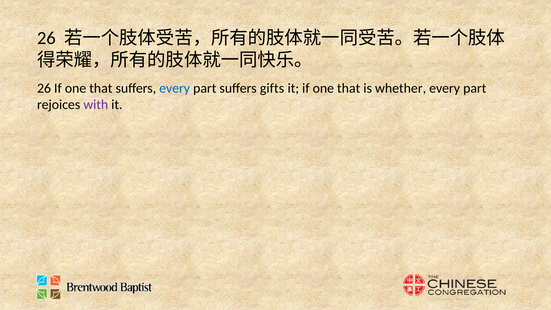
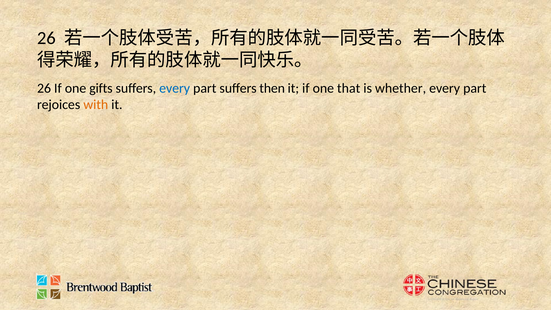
26 If one that: that -> gifts
gifts: gifts -> then
with colour: purple -> orange
